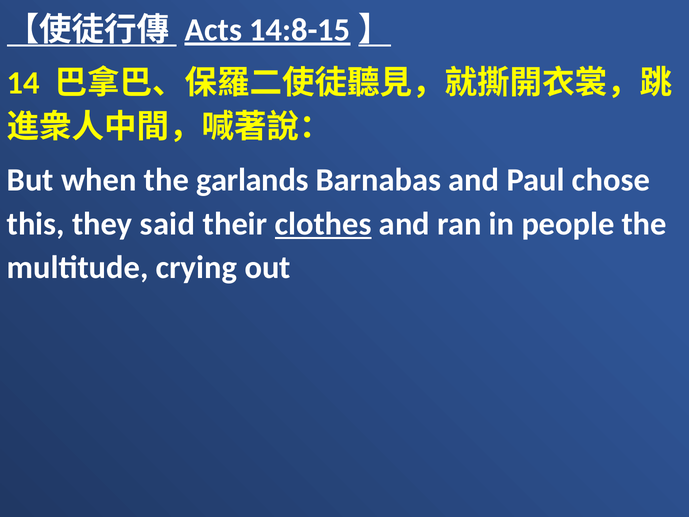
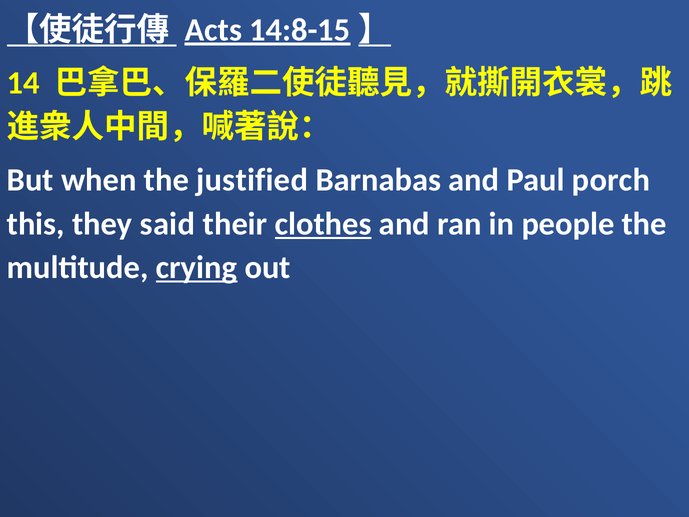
garlands: garlands -> justified
chose: chose -> porch
crying underline: none -> present
